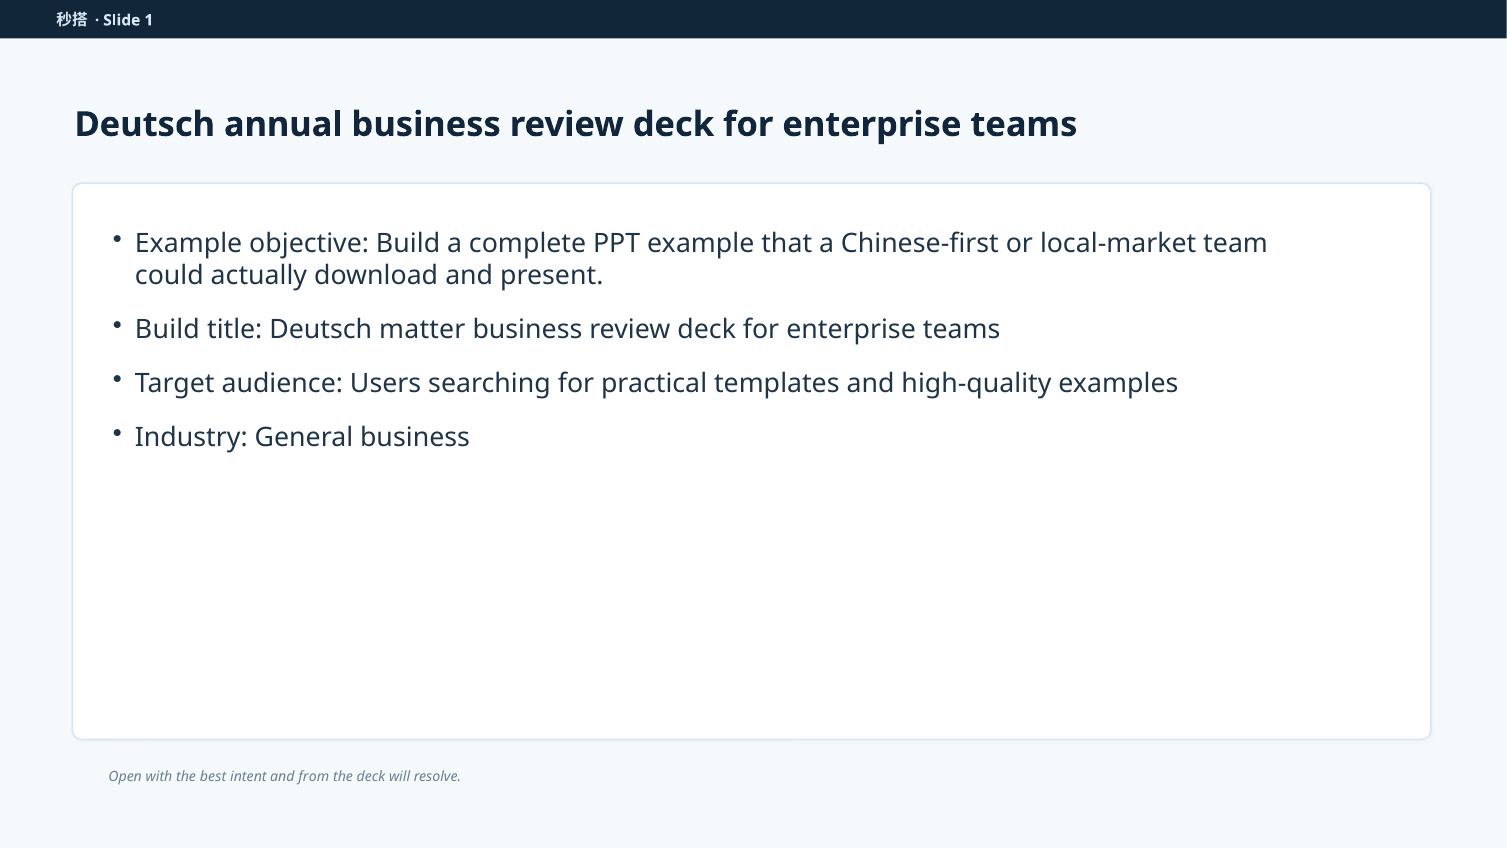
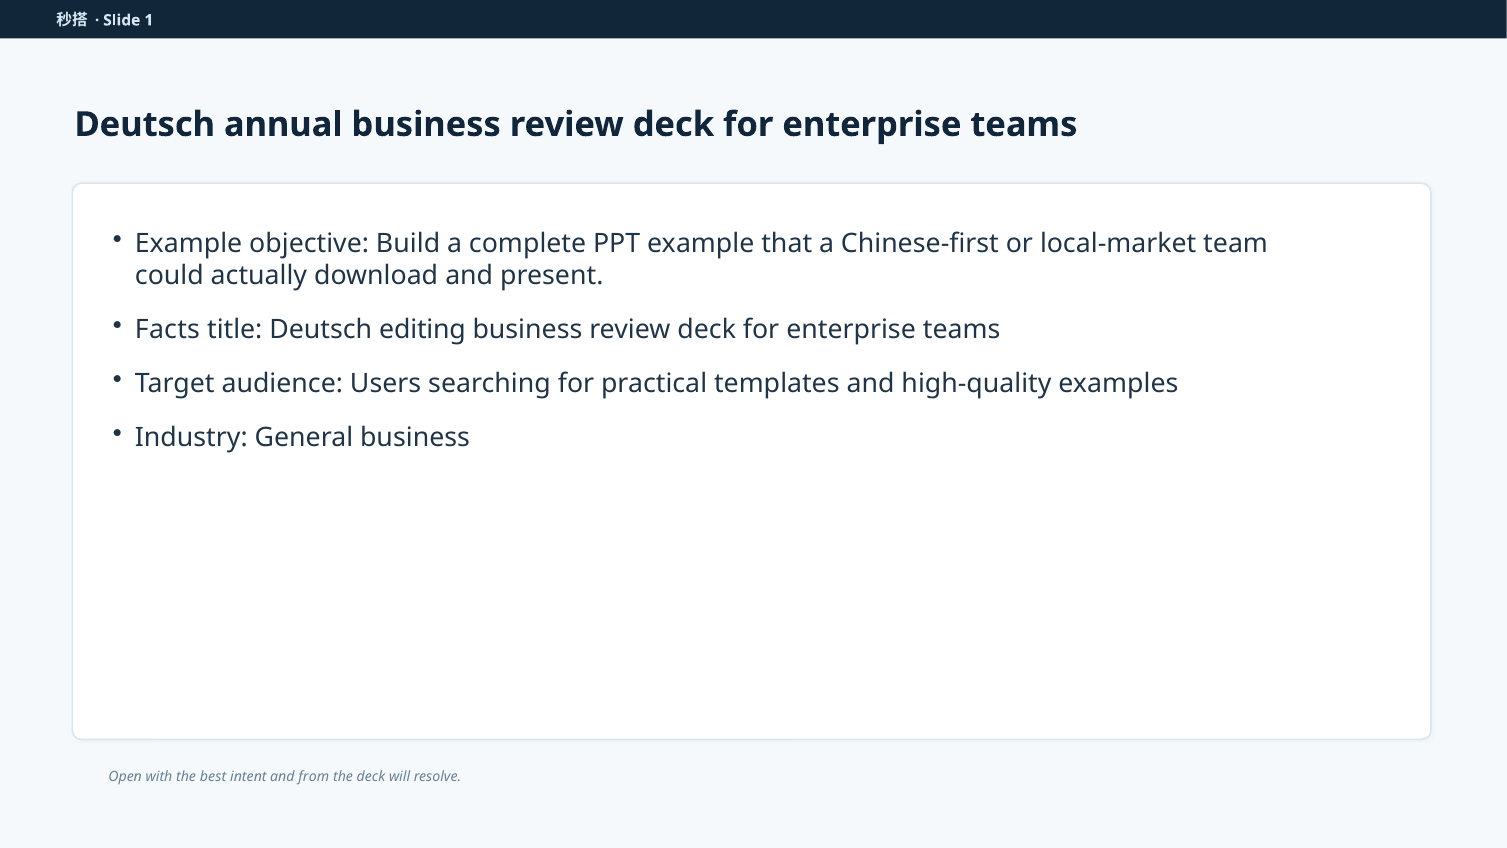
Build at (167, 330): Build -> Facts
matter: matter -> editing
